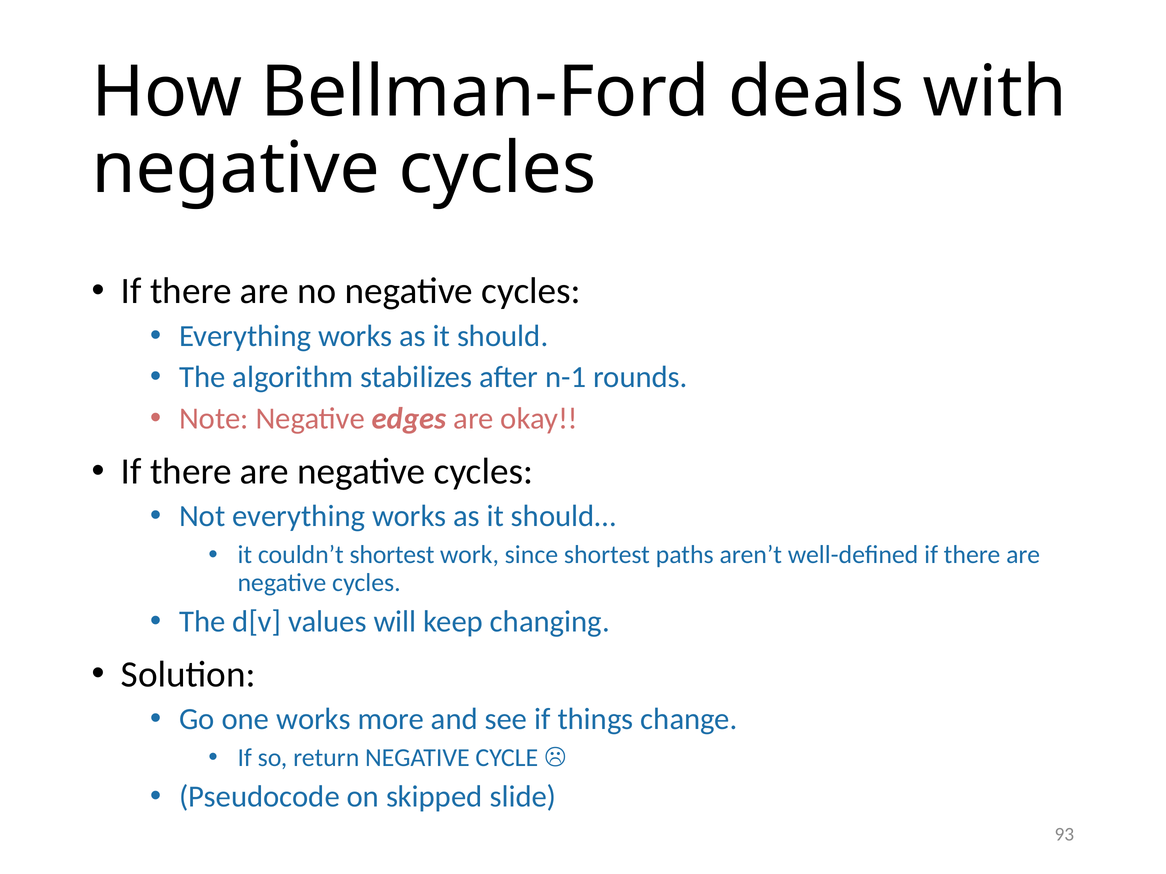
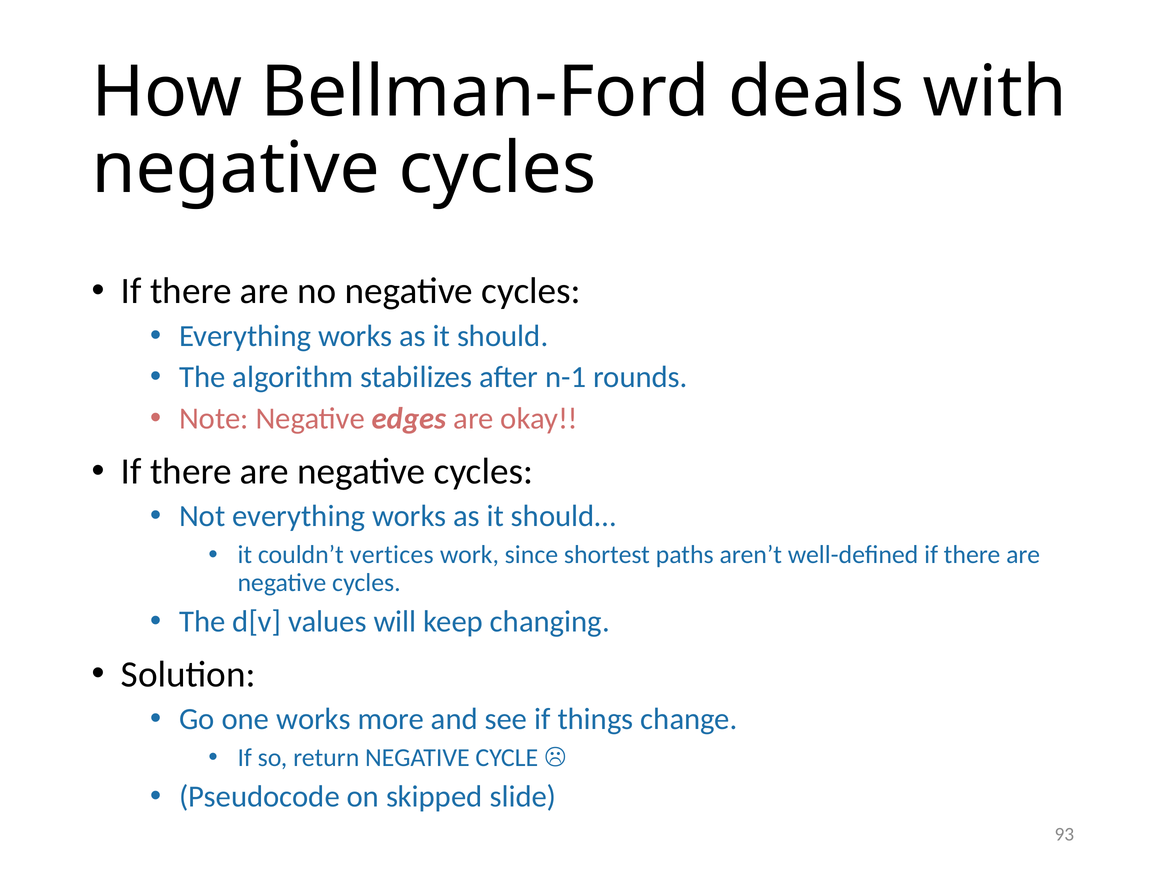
couldn’t shortest: shortest -> vertices
